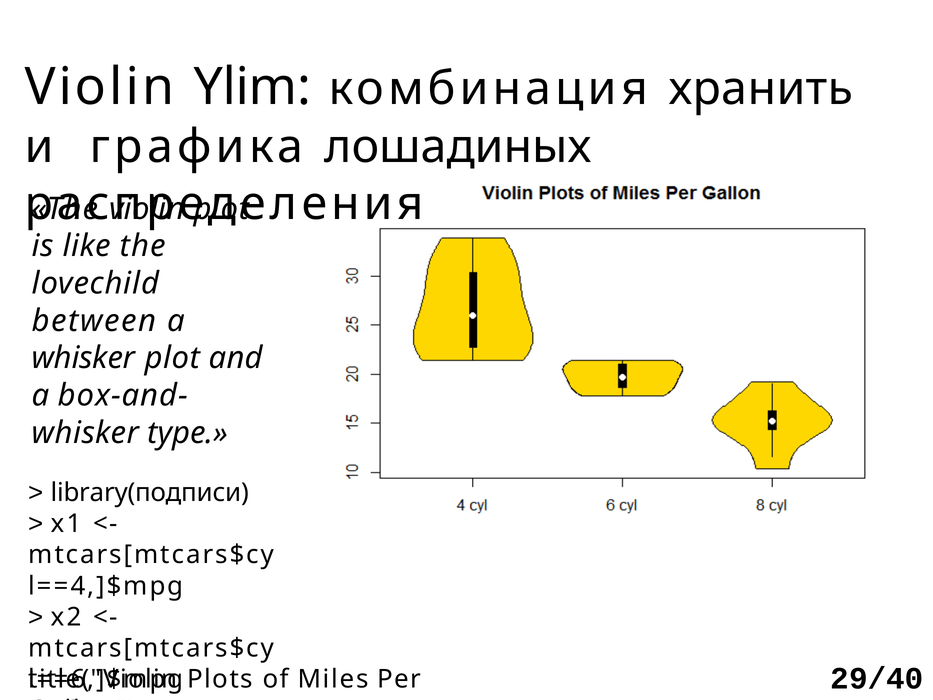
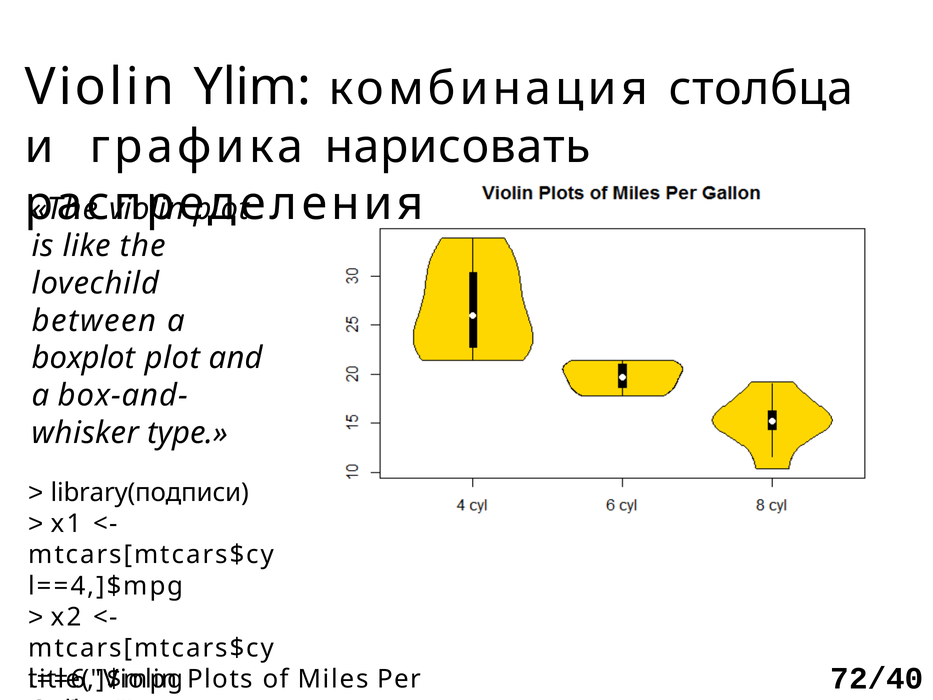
хранить: хранить -> столбца
лошадиных: лошадиных -> нарисовать
whisker at (83, 358): whisker -> boxplot
29/40: 29/40 -> 72/40
